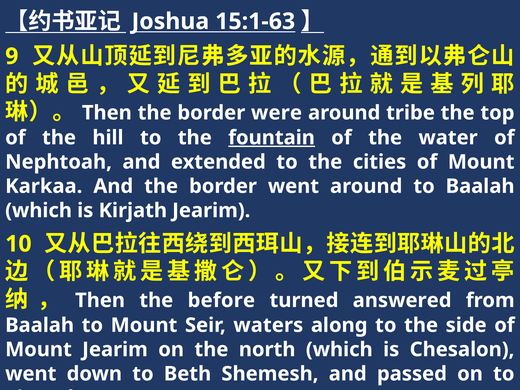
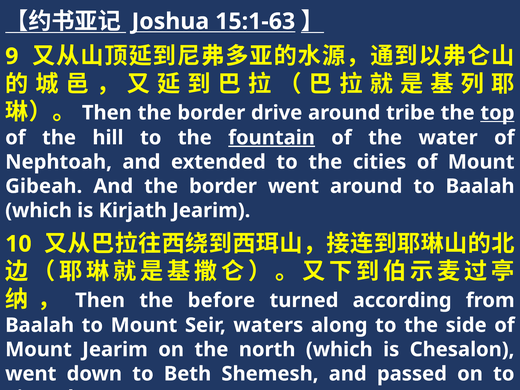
were: were -> drive
top underline: none -> present
Karkaa: Karkaa -> Gibeah
answered: answered -> according
